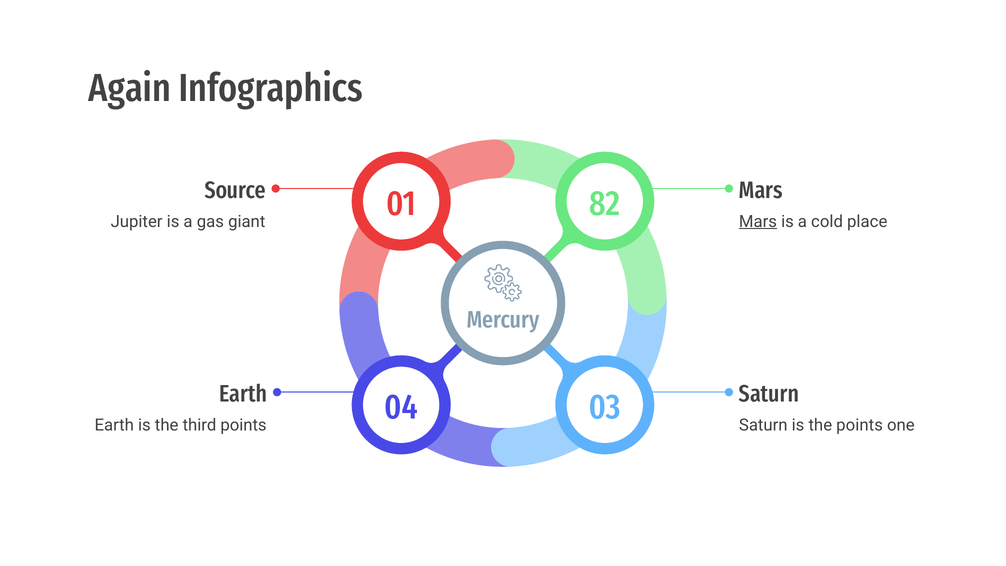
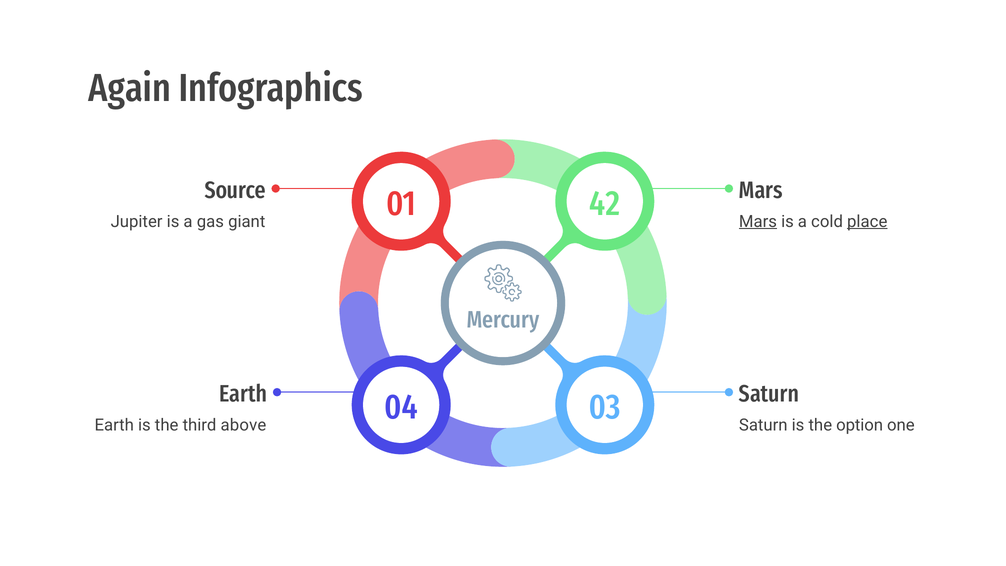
82: 82 -> 42
place underline: none -> present
third points: points -> above
the points: points -> option
